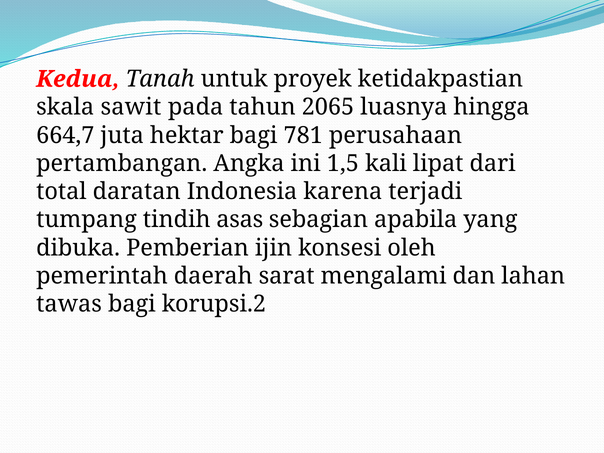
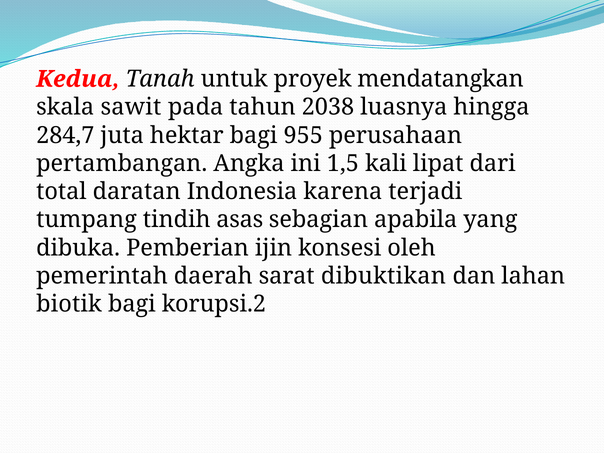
ketidakpastian: ketidakpastian -> mendatangkan
2065: 2065 -> 2038
664,7: 664,7 -> 284,7
781: 781 -> 955
mengalami: mengalami -> dibuktikan
tawas: tawas -> biotik
